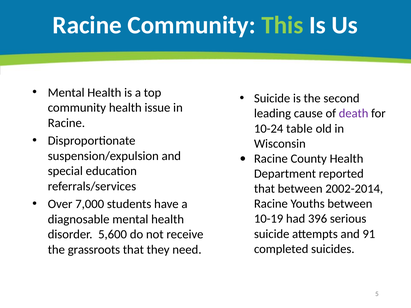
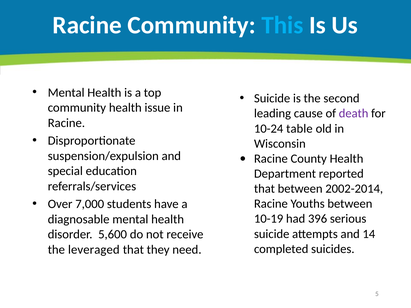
This colour: light green -> light blue
91: 91 -> 14
grassroots: grassroots -> leveraged
